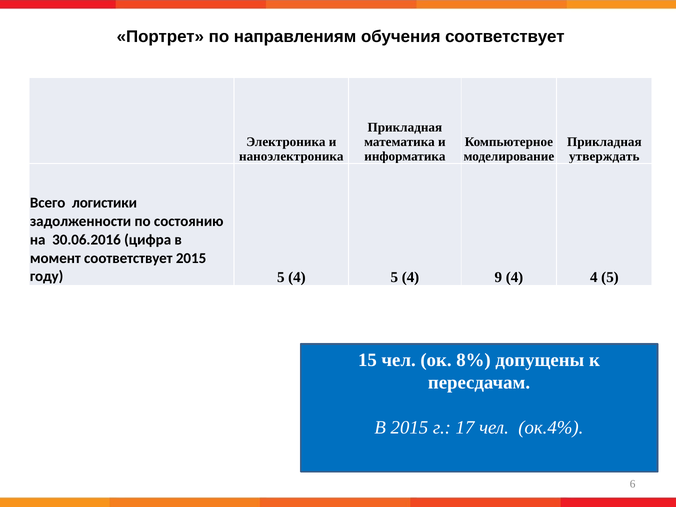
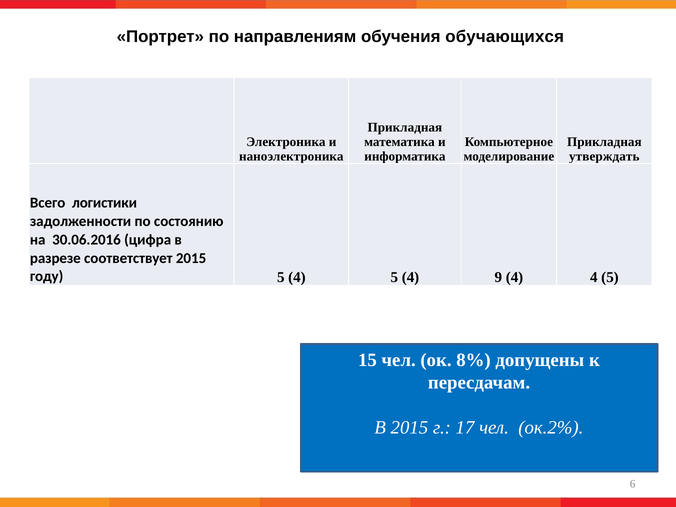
обучения соответствует: соответствует -> обучающихся
момент: момент -> разрезе
ок.4%: ок.4% -> ок.2%
